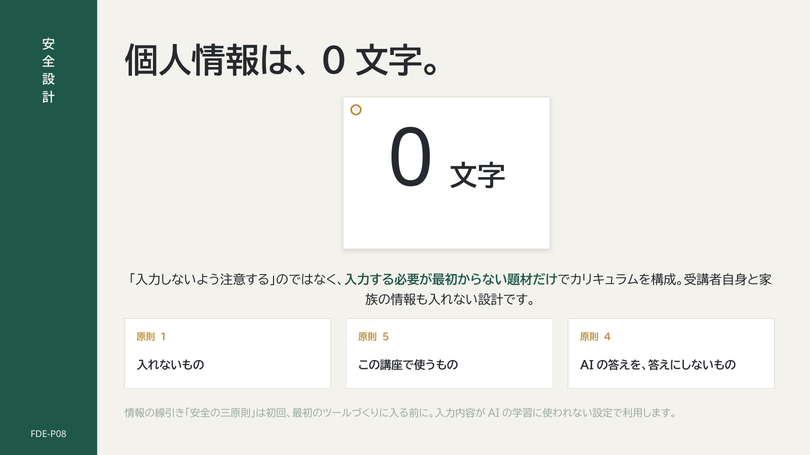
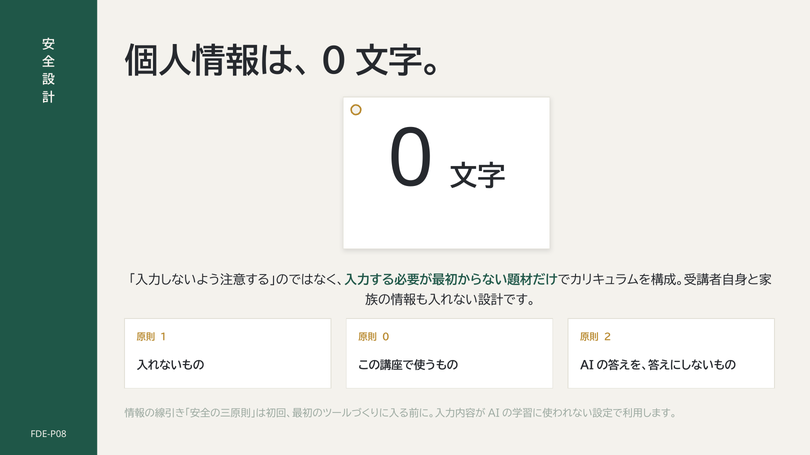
5 at (386, 338): 5 -> 0
4: 4 -> 2
